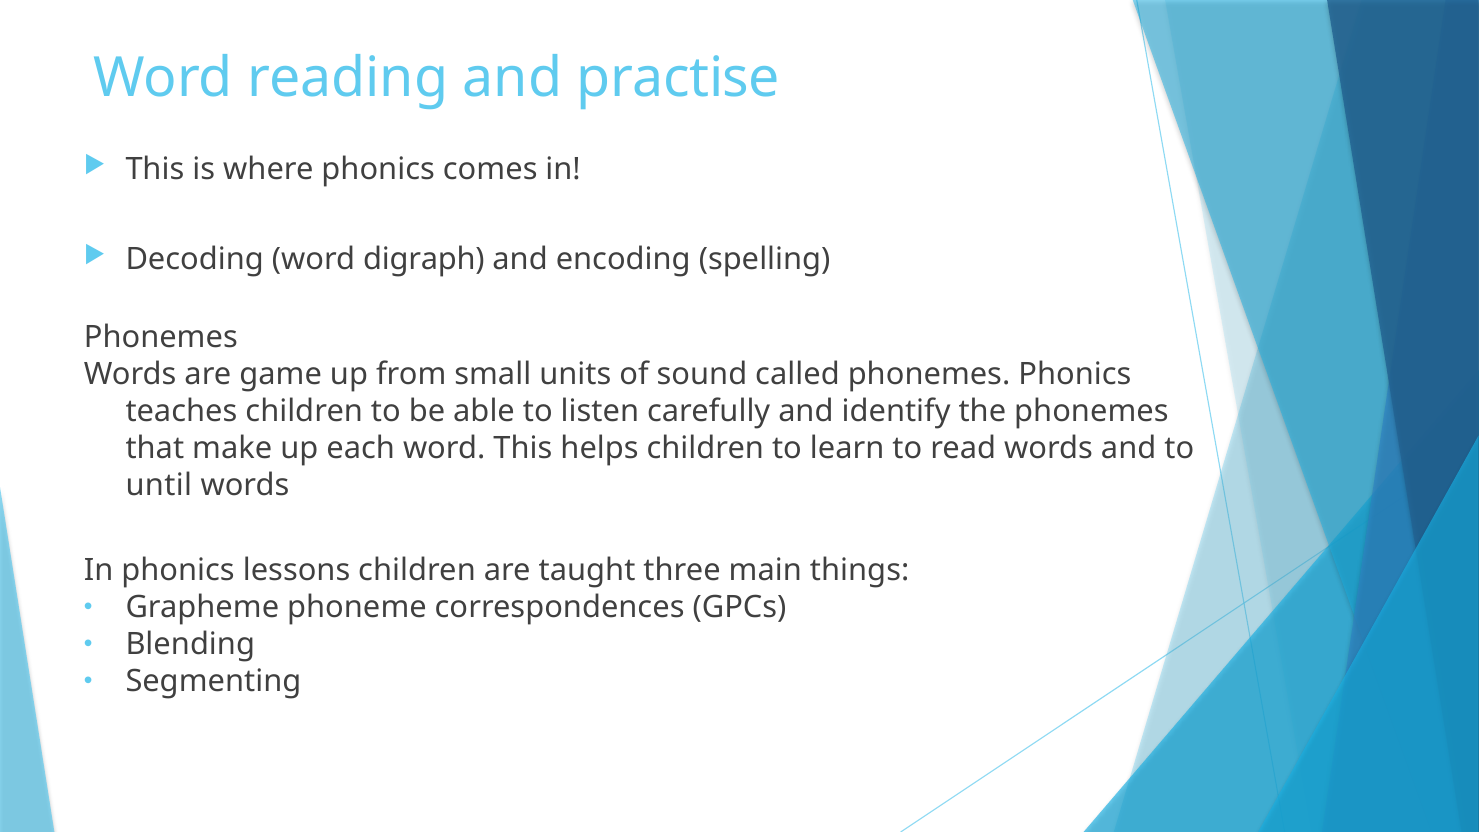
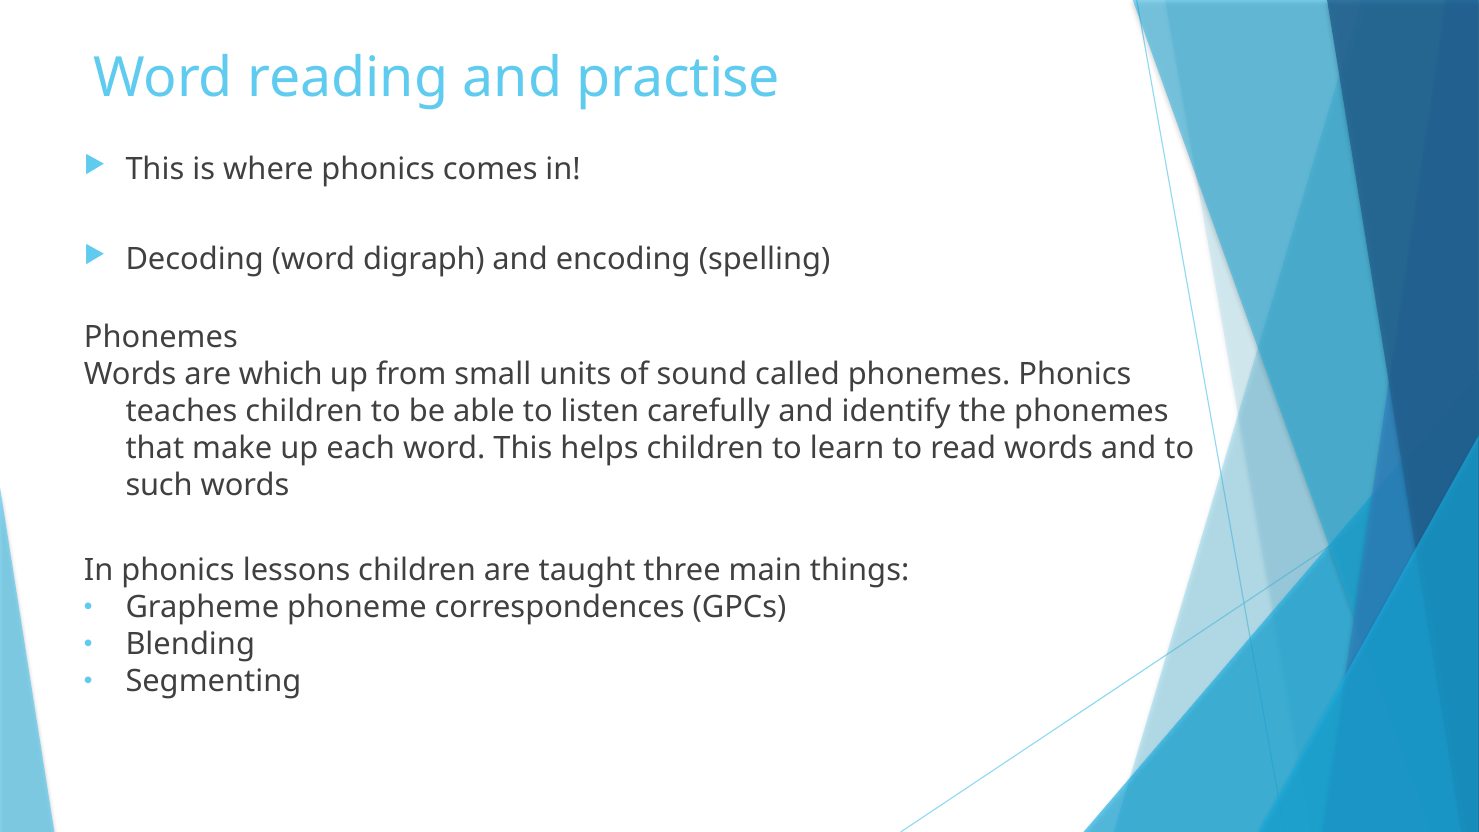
game: game -> which
until: until -> such
